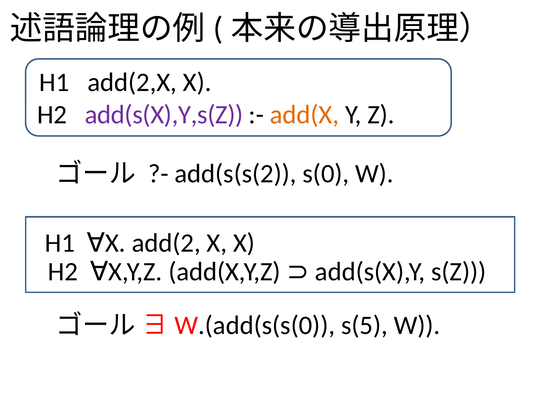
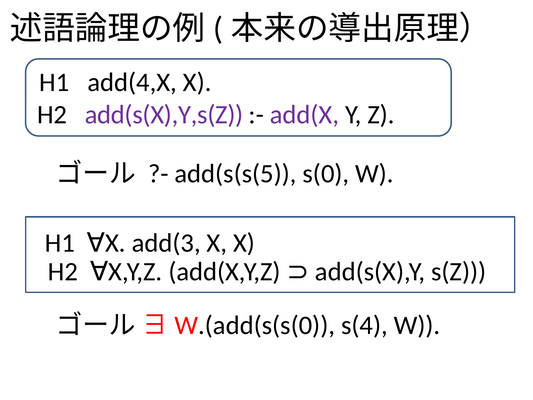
add(2,X: add(2,X -> add(4,X
add(X colour: orange -> purple
add(s(s(2: add(s(s(2 -> add(s(s(5
add(2: add(2 -> add(3
s(5: s(5 -> s(4
